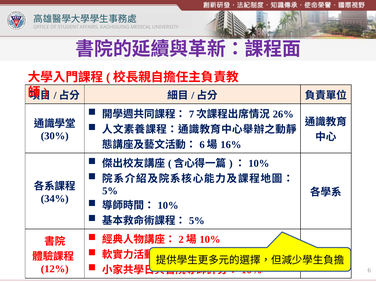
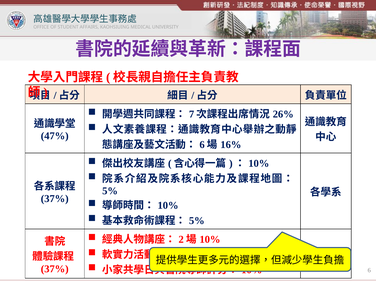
30%: 30% -> 47%
34% at (55, 199): 34% -> 37%
12% at (55, 269): 12% -> 37%
